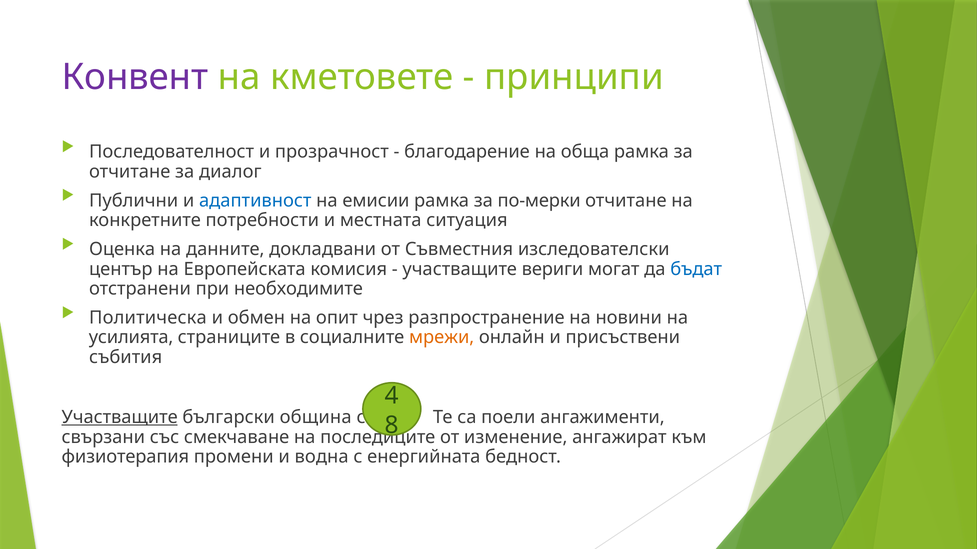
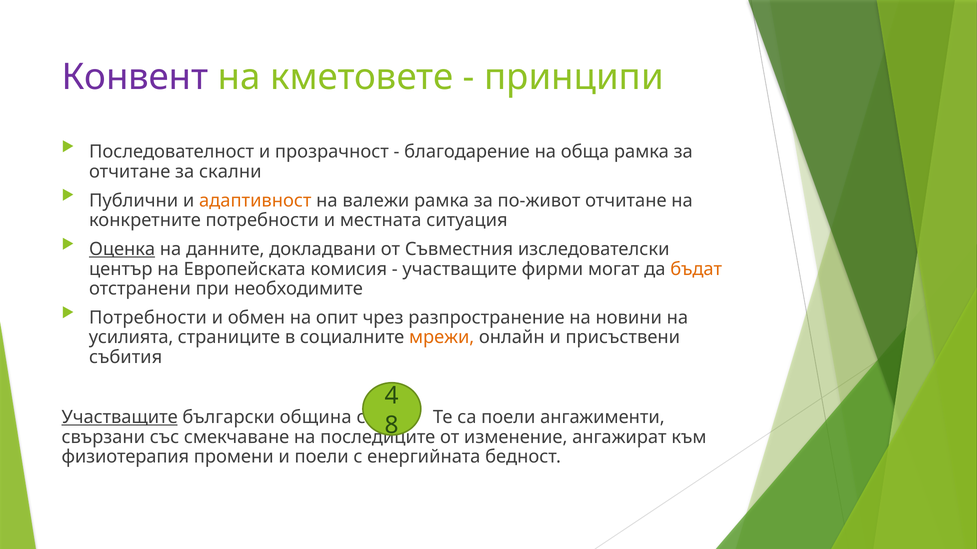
диалог: диалог -> скални
адаптивност colour: blue -> orange
емисии: емисии -> валежи
по-мерки: по-мерки -> по-живот
Оценка underline: none -> present
вериги: вериги -> фирми
бъдат colour: blue -> orange
Политическа at (148, 318): Политическа -> Потребности
и водна: водна -> поели
